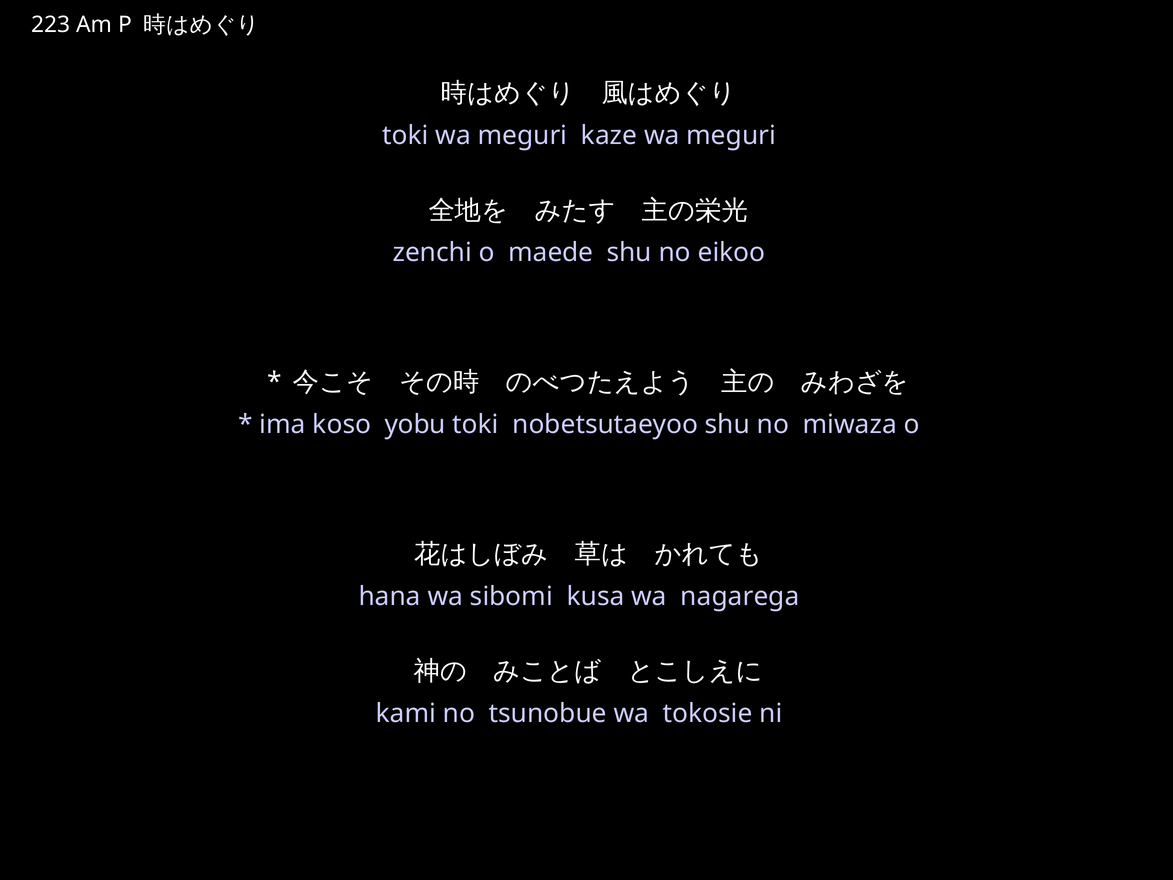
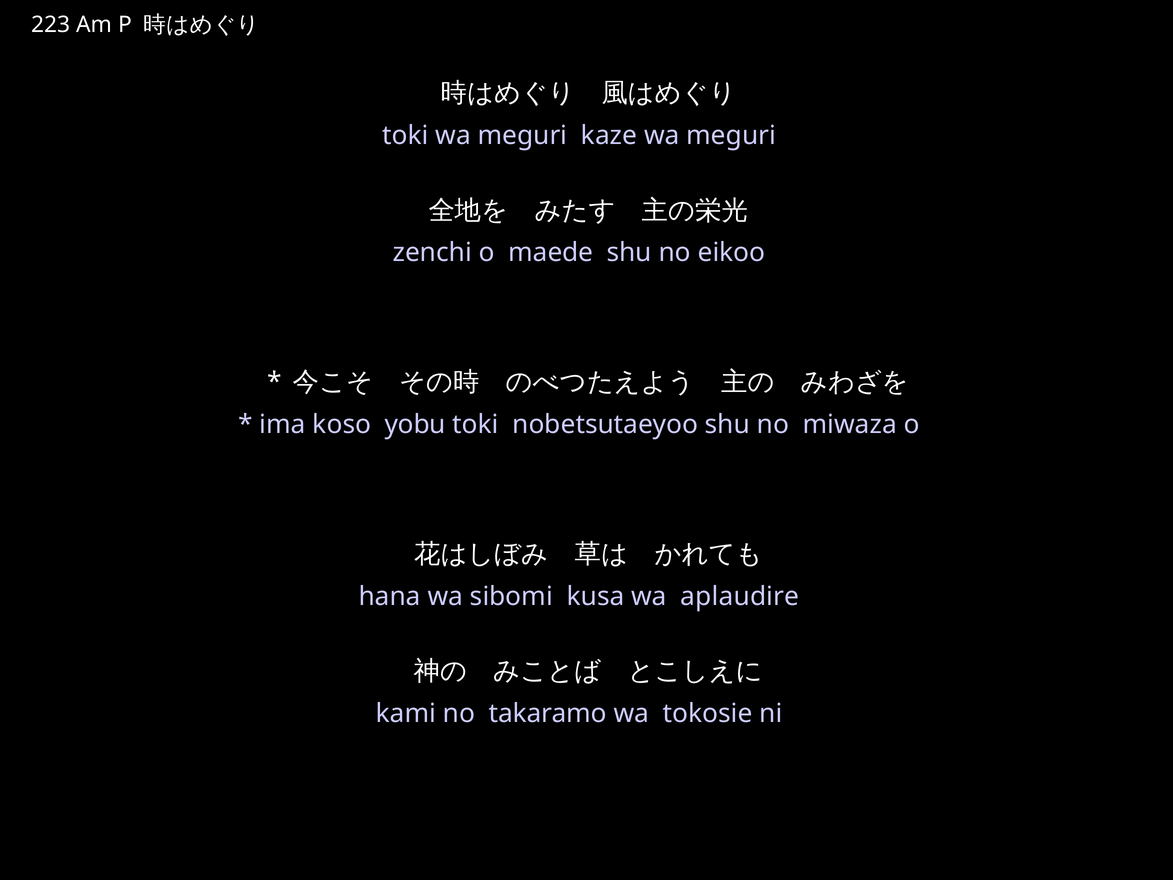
nagarega: nagarega -> aplaudire
tsunobue: tsunobue -> takaramo
